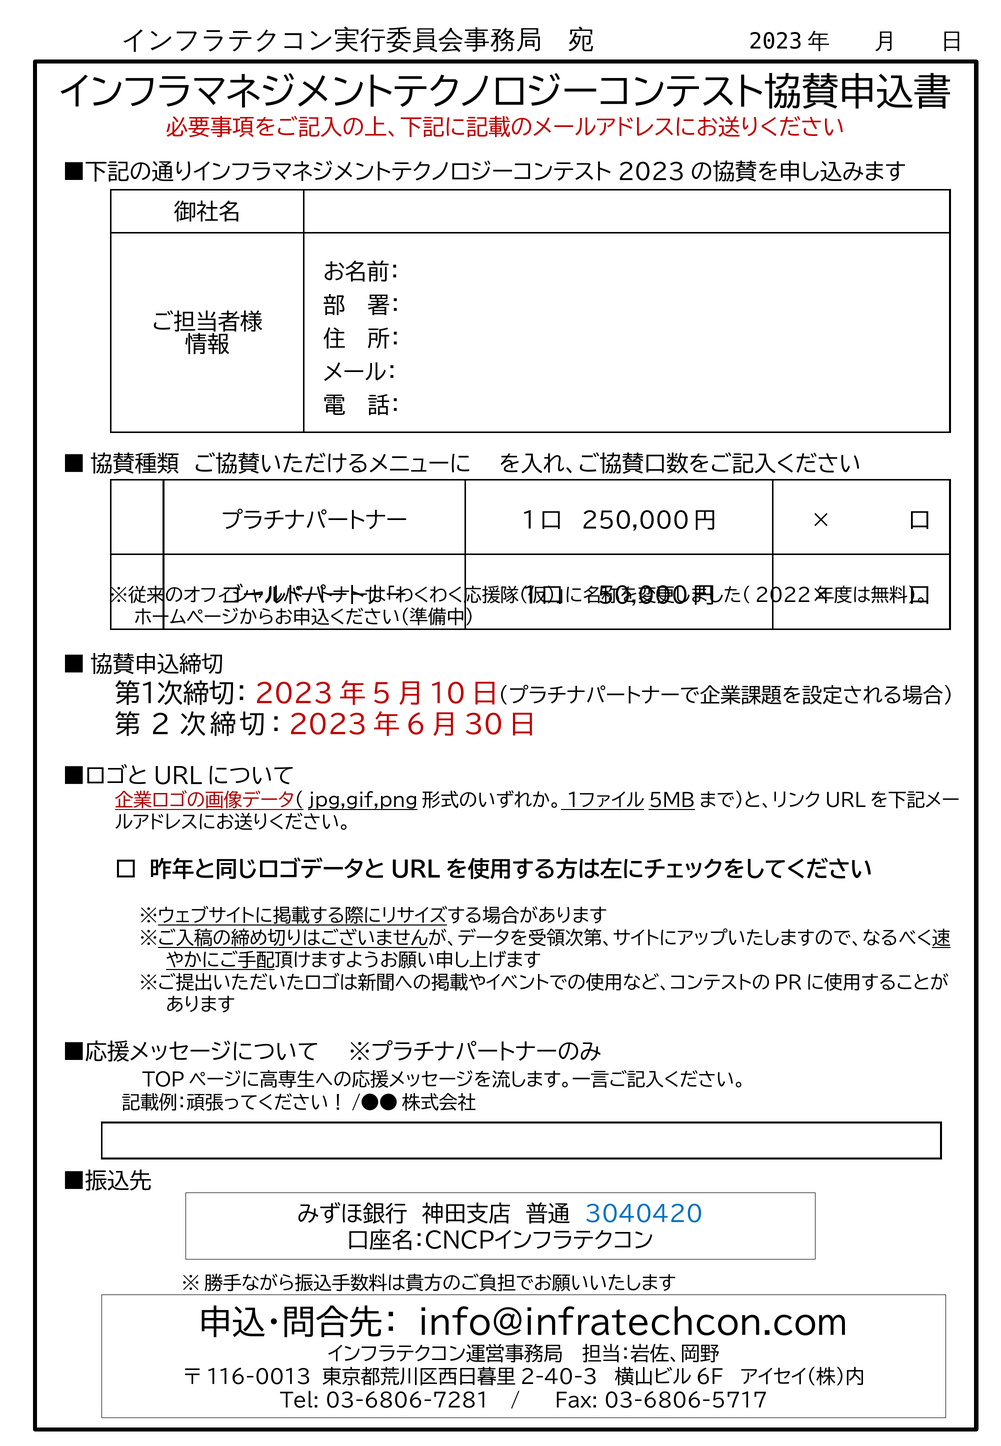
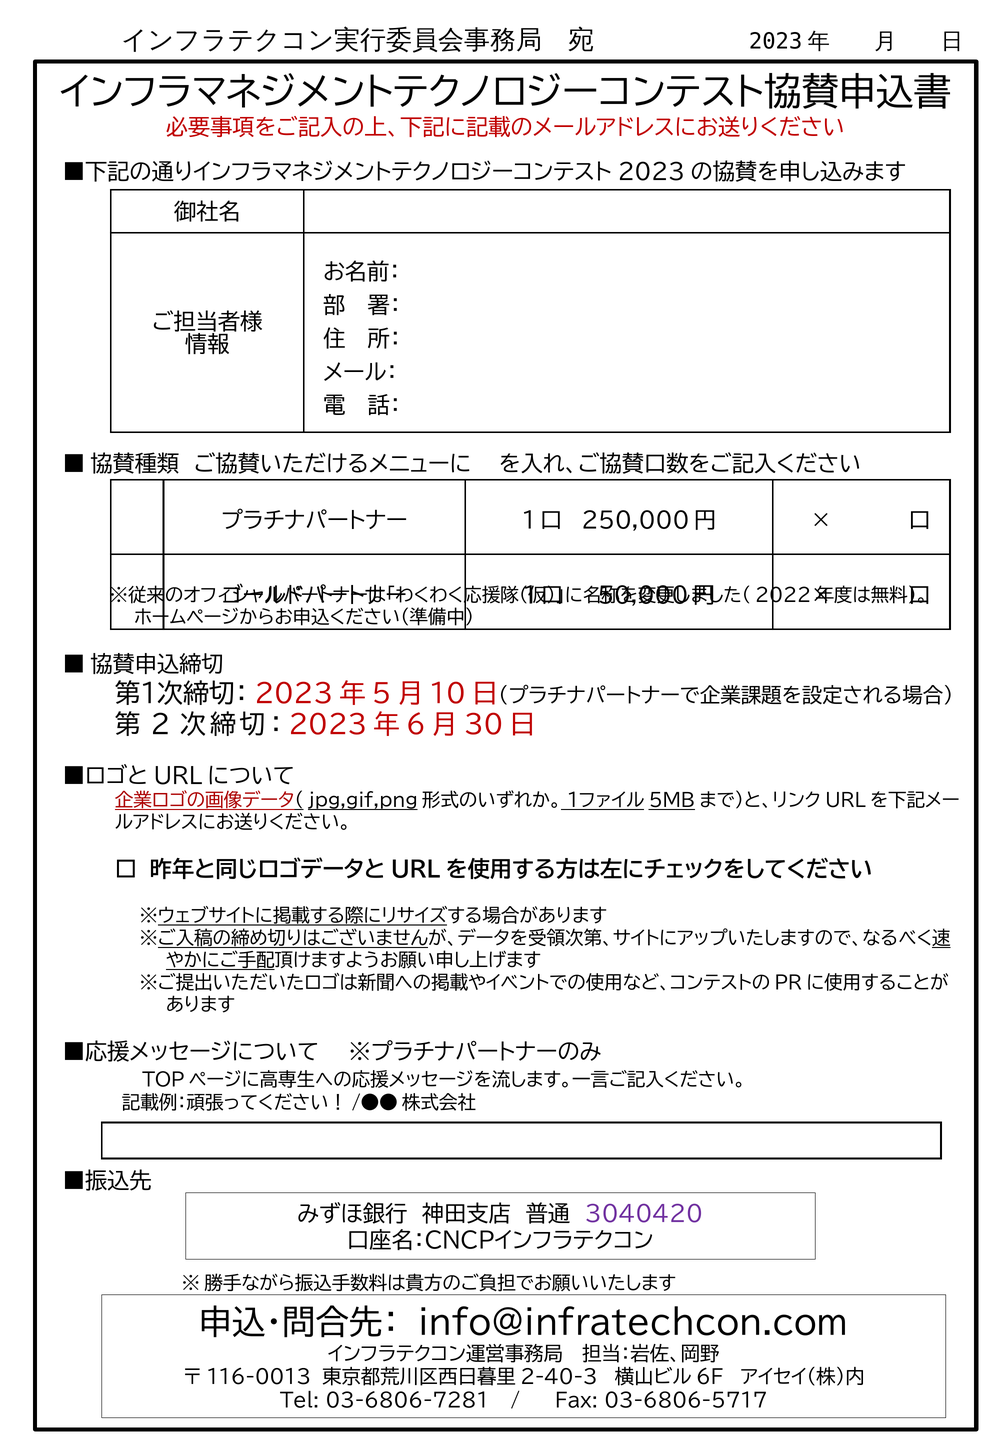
３０４０４２０ colour: blue -> purple
